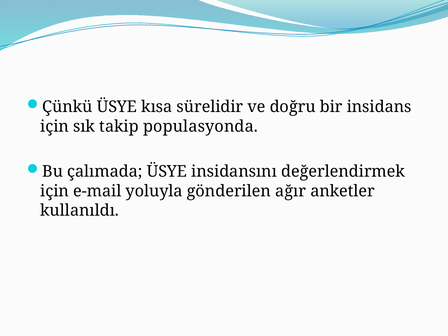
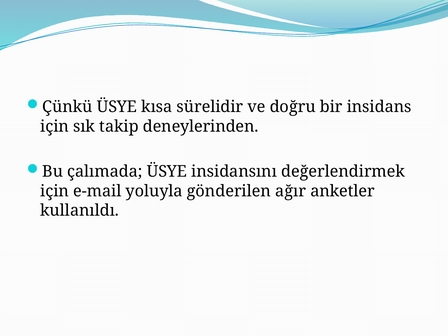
populasyonda: populasyonda -> deneylerinden
